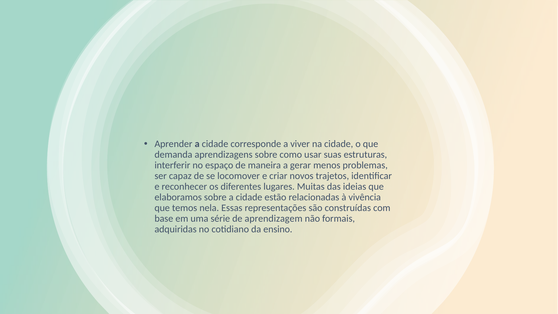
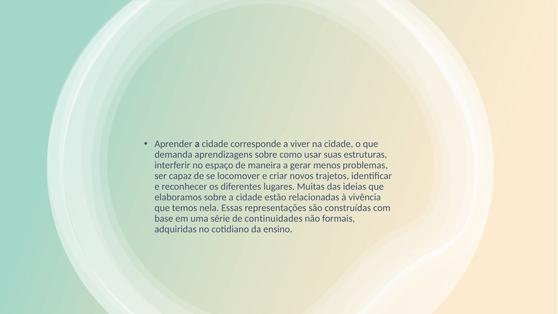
aprendizagem: aprendizagem -> continuidades
